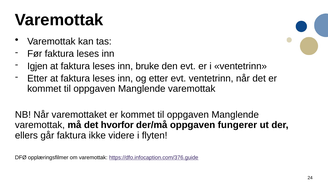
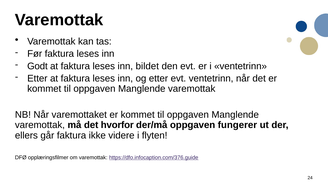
Igjen: Igjen -> Godt
bruke: bruke -> bildet
